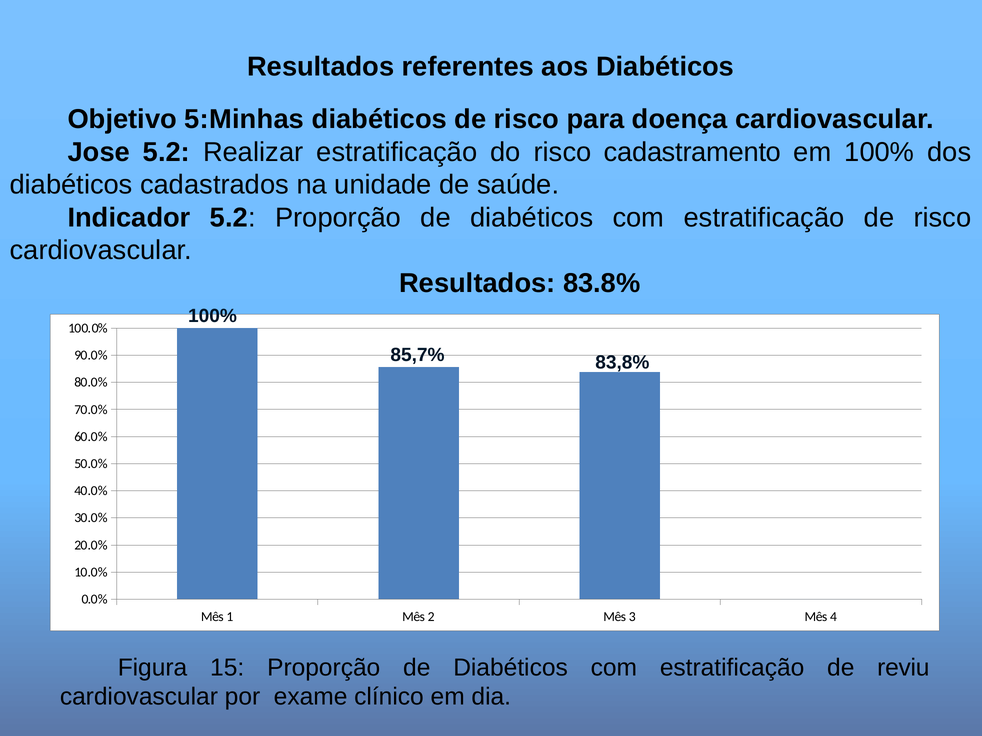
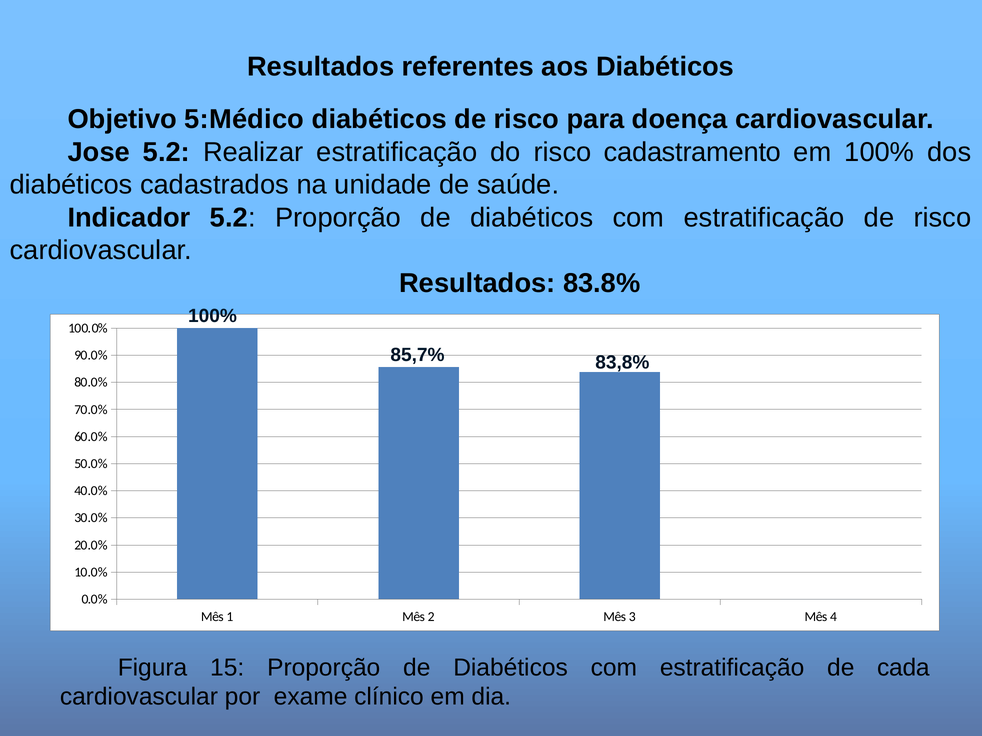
5:Minhas: 5:Minhas -> 5:Médico
reviu: reviu -> cada
